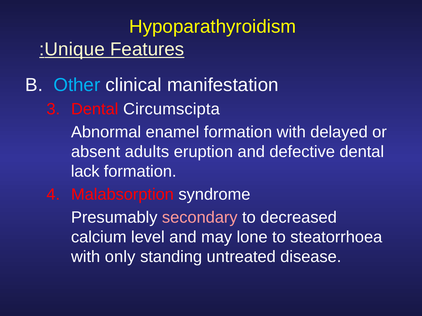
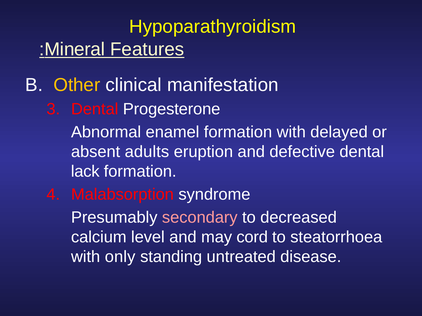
Unique: Unique -> Mineral
Other colour: light blue -> yellow
Circumscipta: Circumscipta -> Progesterone
lone: lone -> cord
